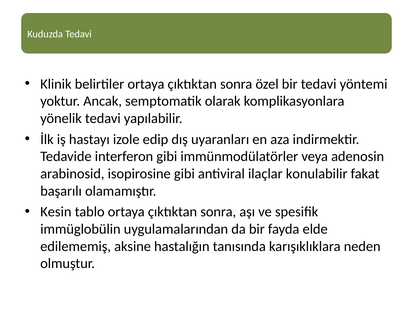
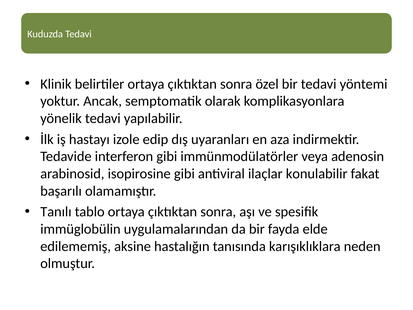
Kesin: Kesin -> Tanılı
